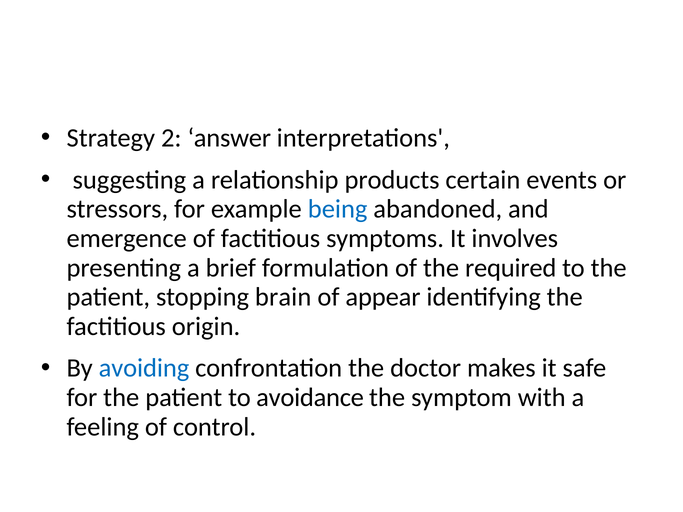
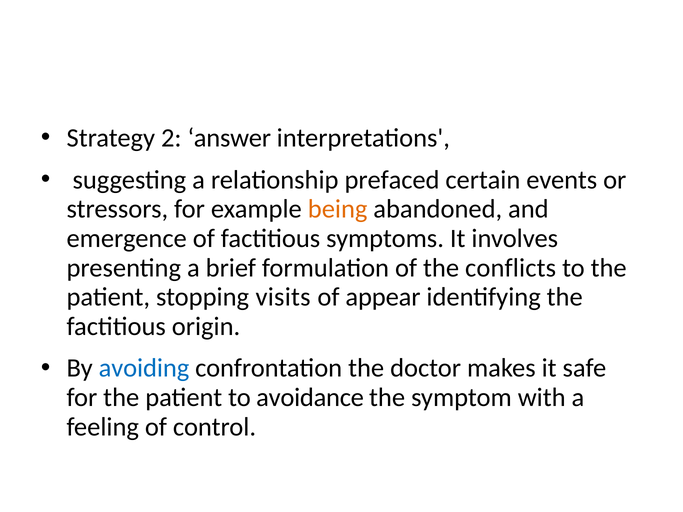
products: products -> prefaced
being colour: blue -> orange
required: required -> conflicts
brain: brain -> visits
